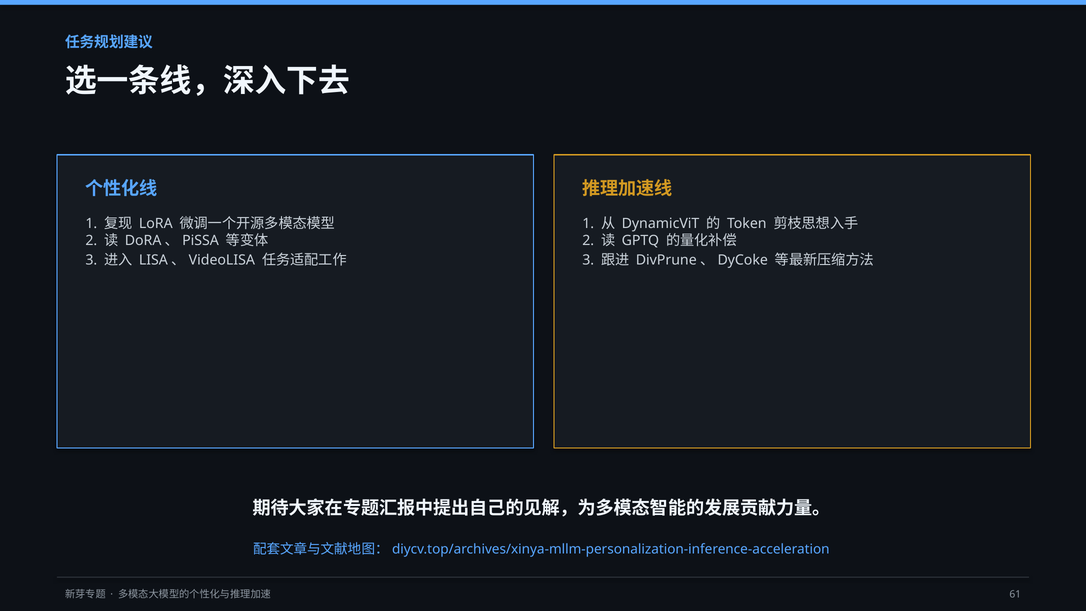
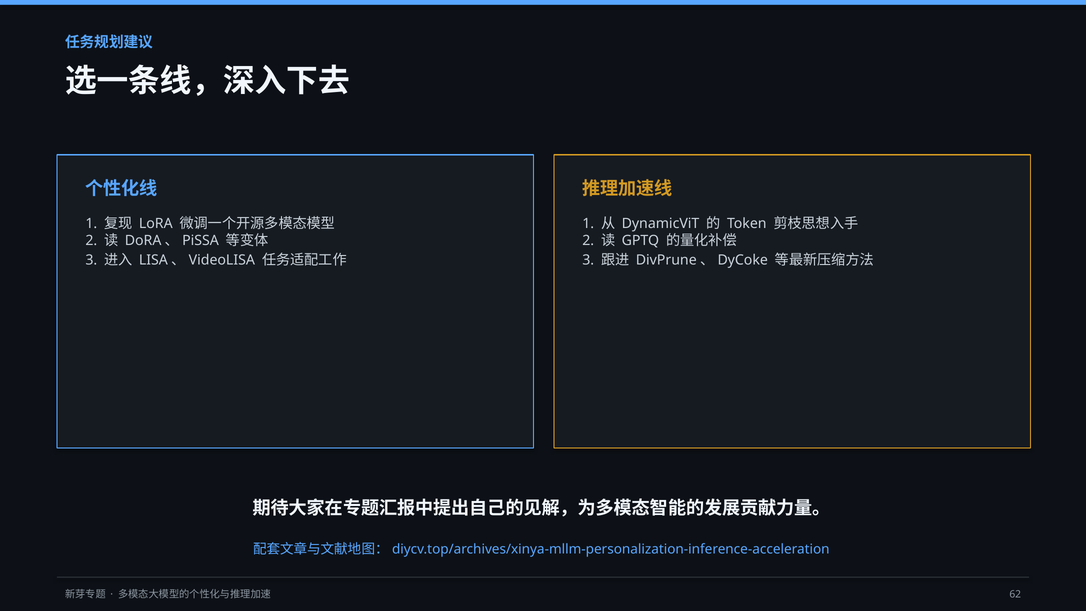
61: 61 -> 62
